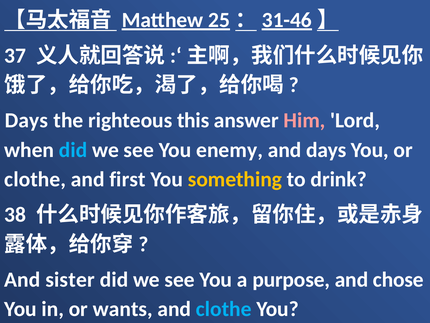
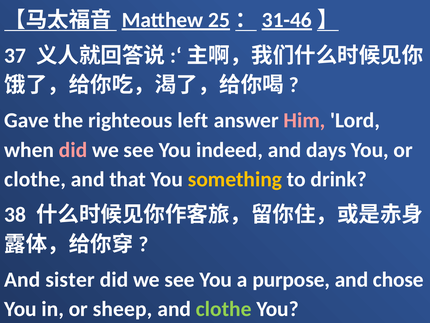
Days at (26, 120): Days -> Gave
this: this -> left
did at (73, 150) colour: light blue -> pink
enemy: enemy -> indeed
first: first -> that
wants: wants -> sheep
clothe at (224, 309) colour: light blue -> light green
